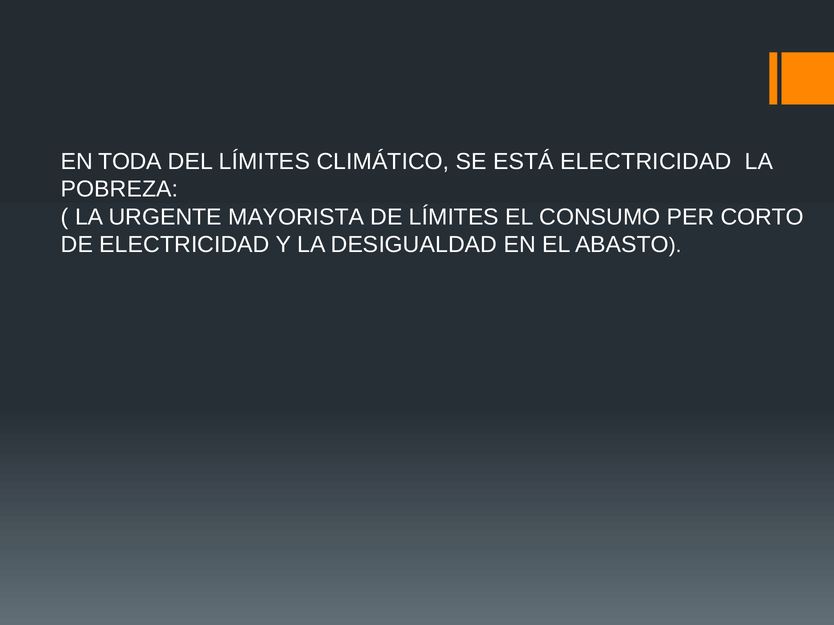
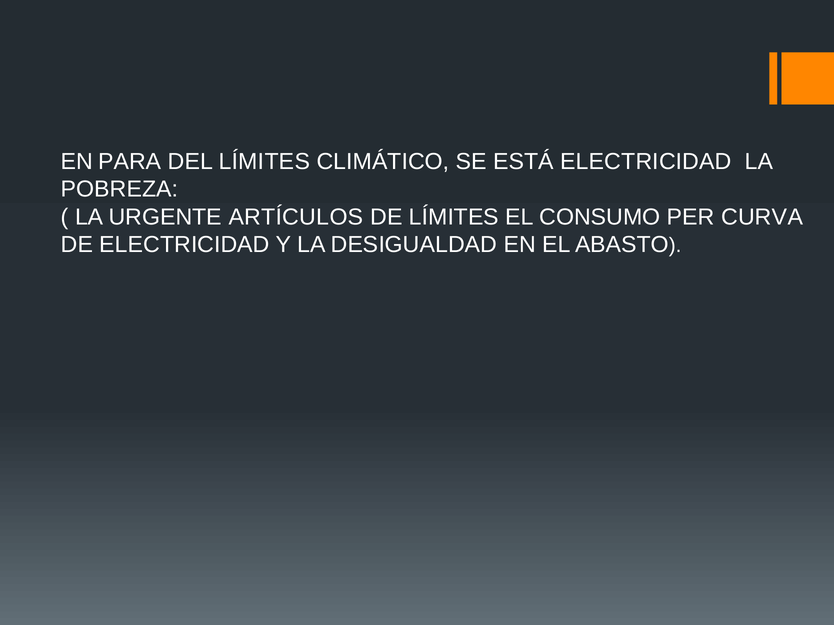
TODA: TODA -> PARA
MAYORISTA: MAYORISTA -> ARTÍCULOS
CORTO: CORTO -> CURVA
